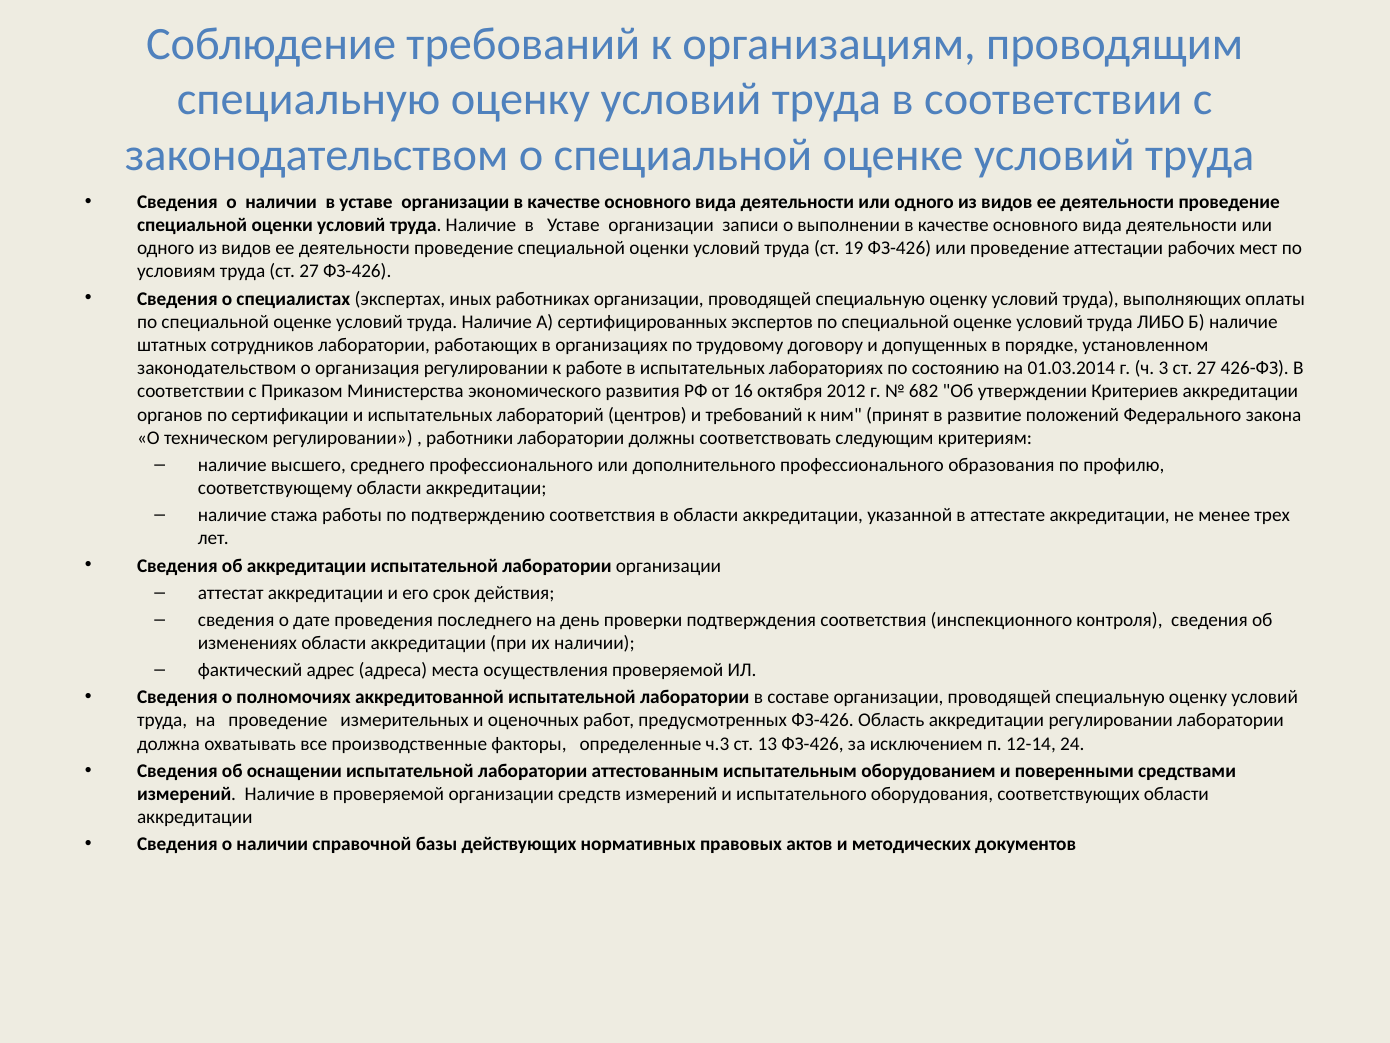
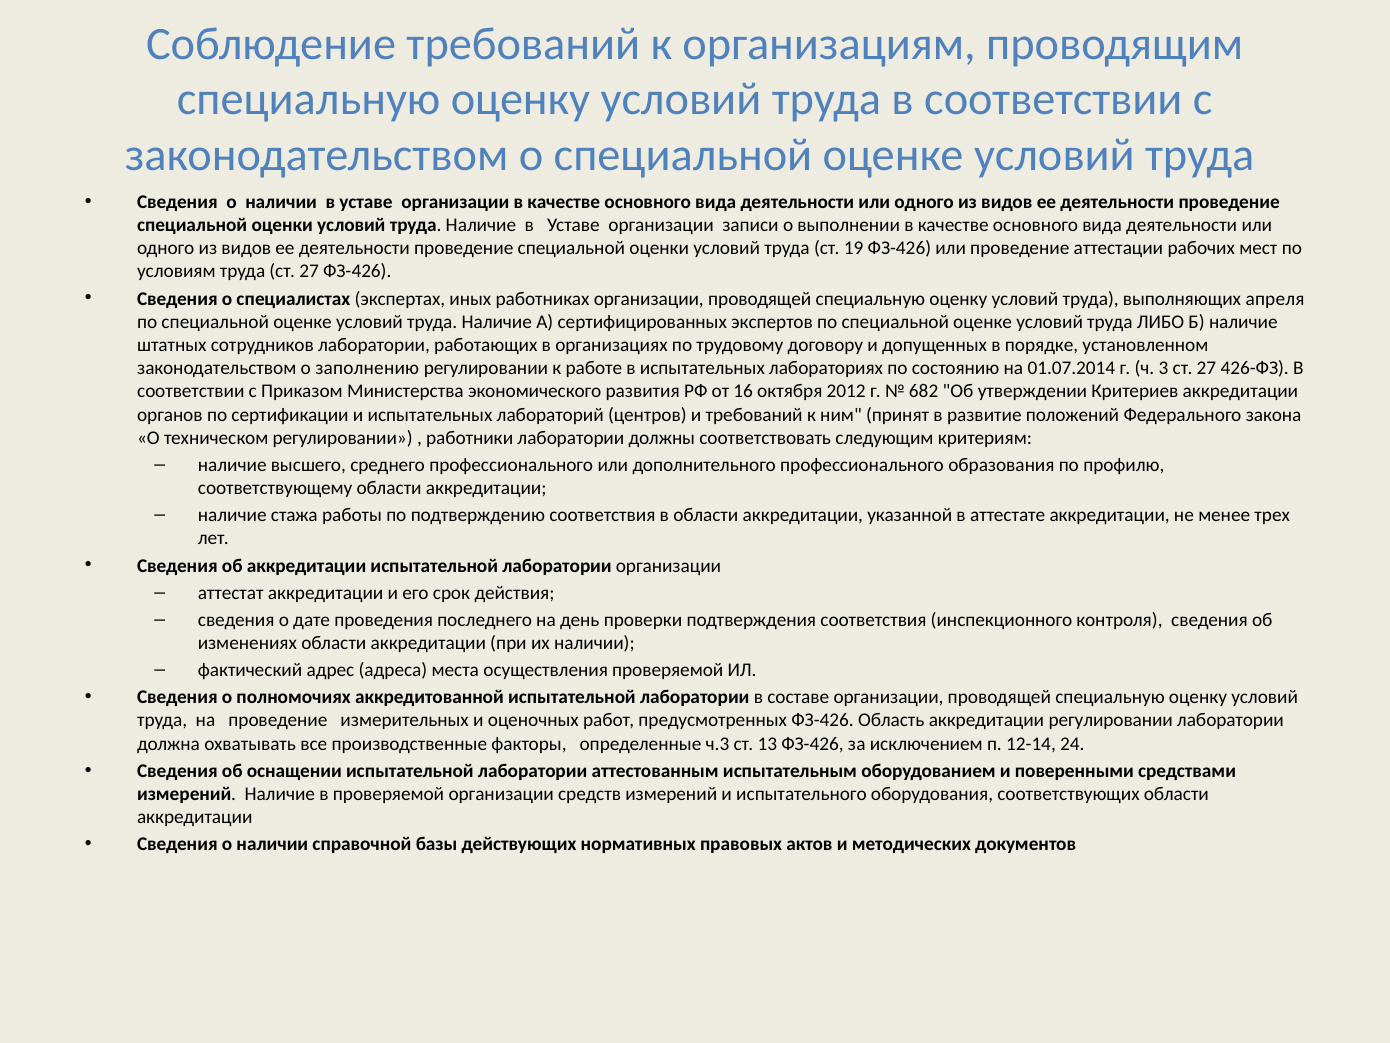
оплаты: оплаты -> апреля
организация: организация -> заполнению
01.03.2014: 01.03.2014 -> 01.07.2014
